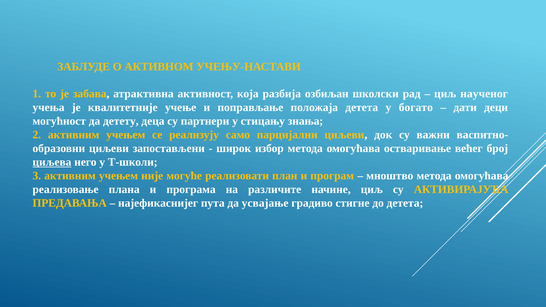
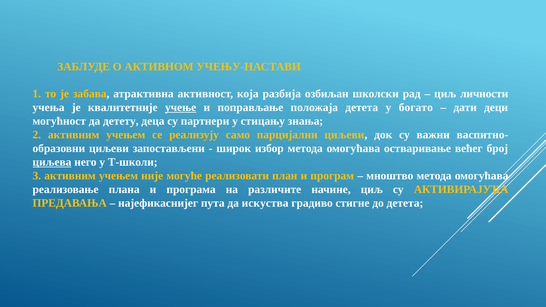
наученог: наученог -> личности
учење underline: none -> present
усвајање: усвајање -> искуства
